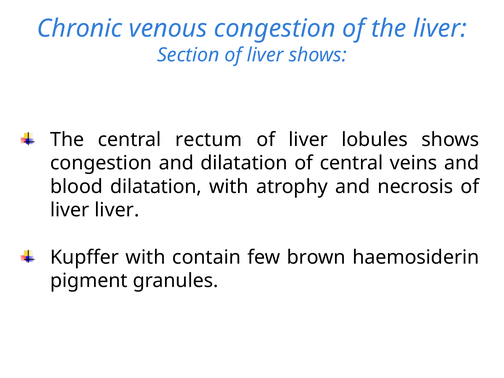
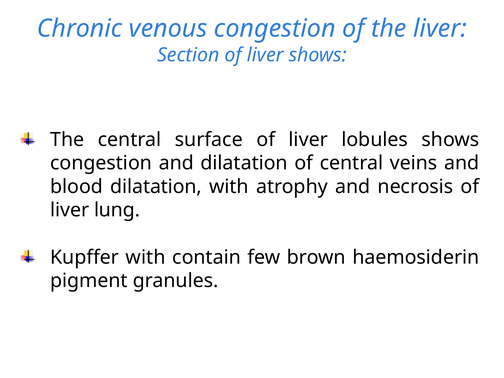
rectum: rectum -> surface
liver liver: liver -> lung
